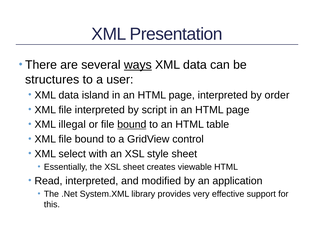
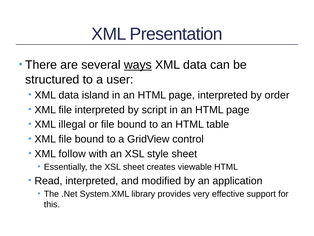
structures: structures -> structured
bound at (132, 124) underline: present -> none
select: select -> follow
